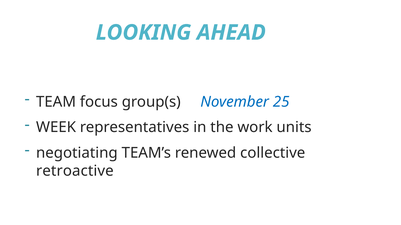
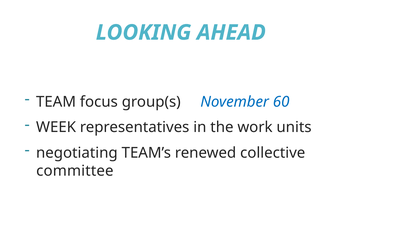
25: 25 -> 60
retroactive: retroactive -> committee
